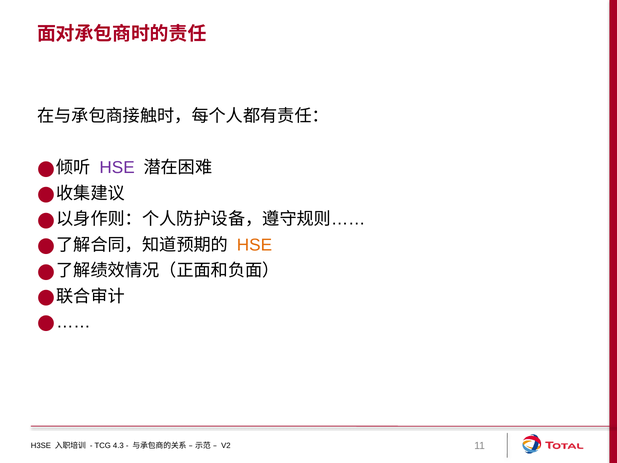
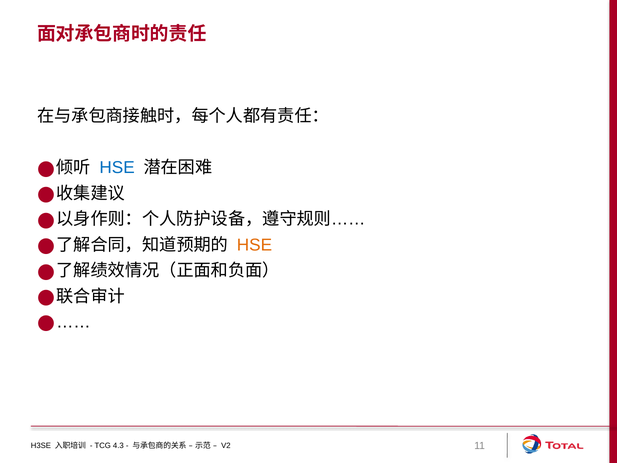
HSE at (117, 168) colour: purple -> blue
